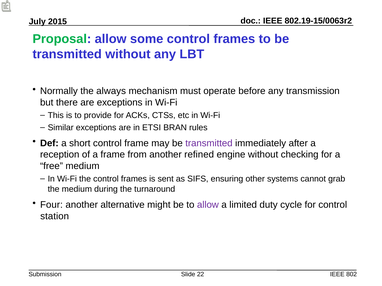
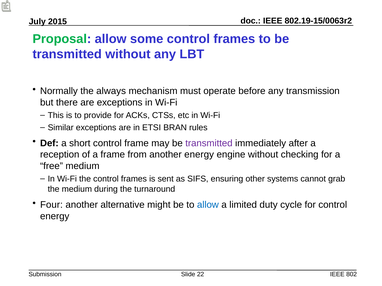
another refined: refined -> energy
allow at (208, 205) colour: purple -> blue
station at (55, 216): station -> energy
